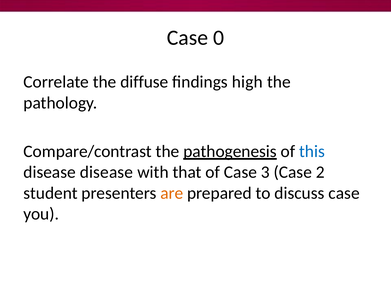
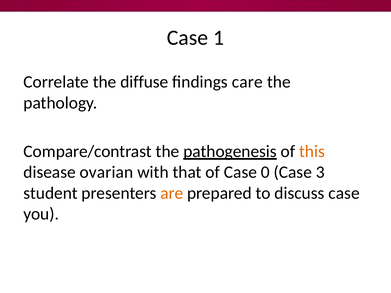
0: 0 -> 1
high: high -> care
this colour: blue -> orange
disease disease: disease -> ovarian
3: 3 -> 0
2: 2 -> 3
